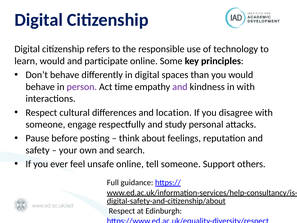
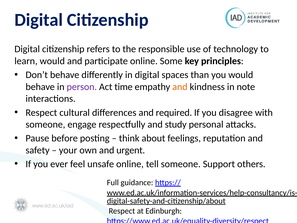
and at (180, 87) colour: purple -> orange
in with: with -> note
location: location -> required
search: search -> urgent
